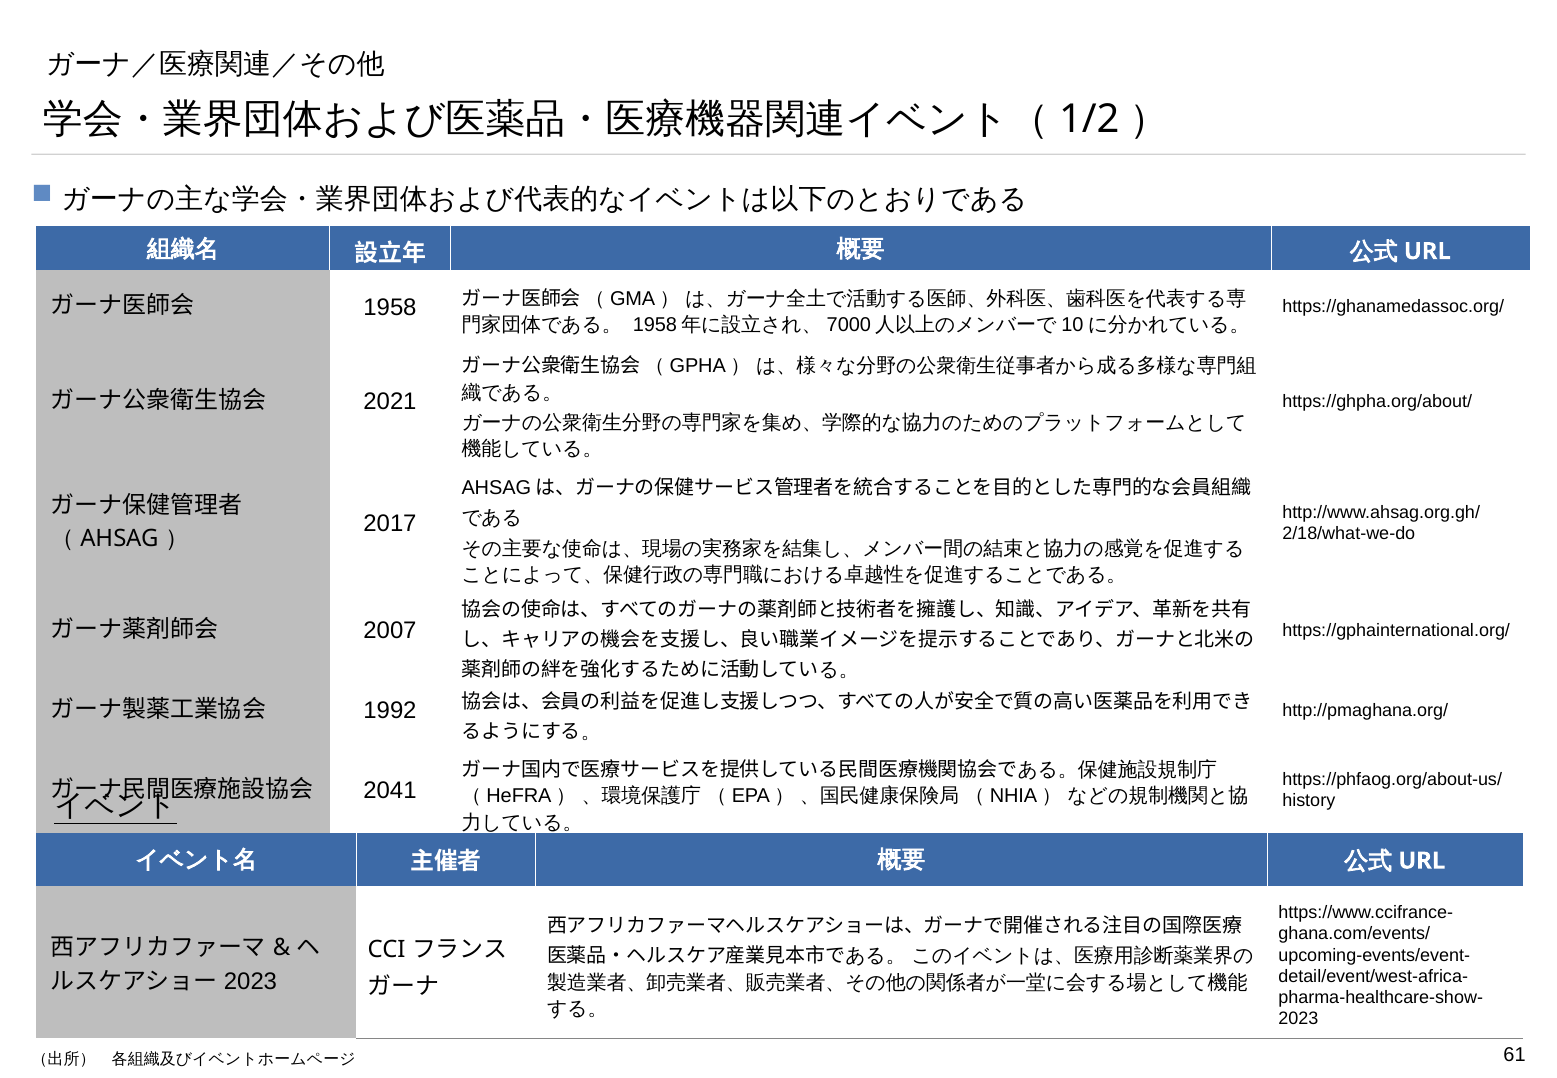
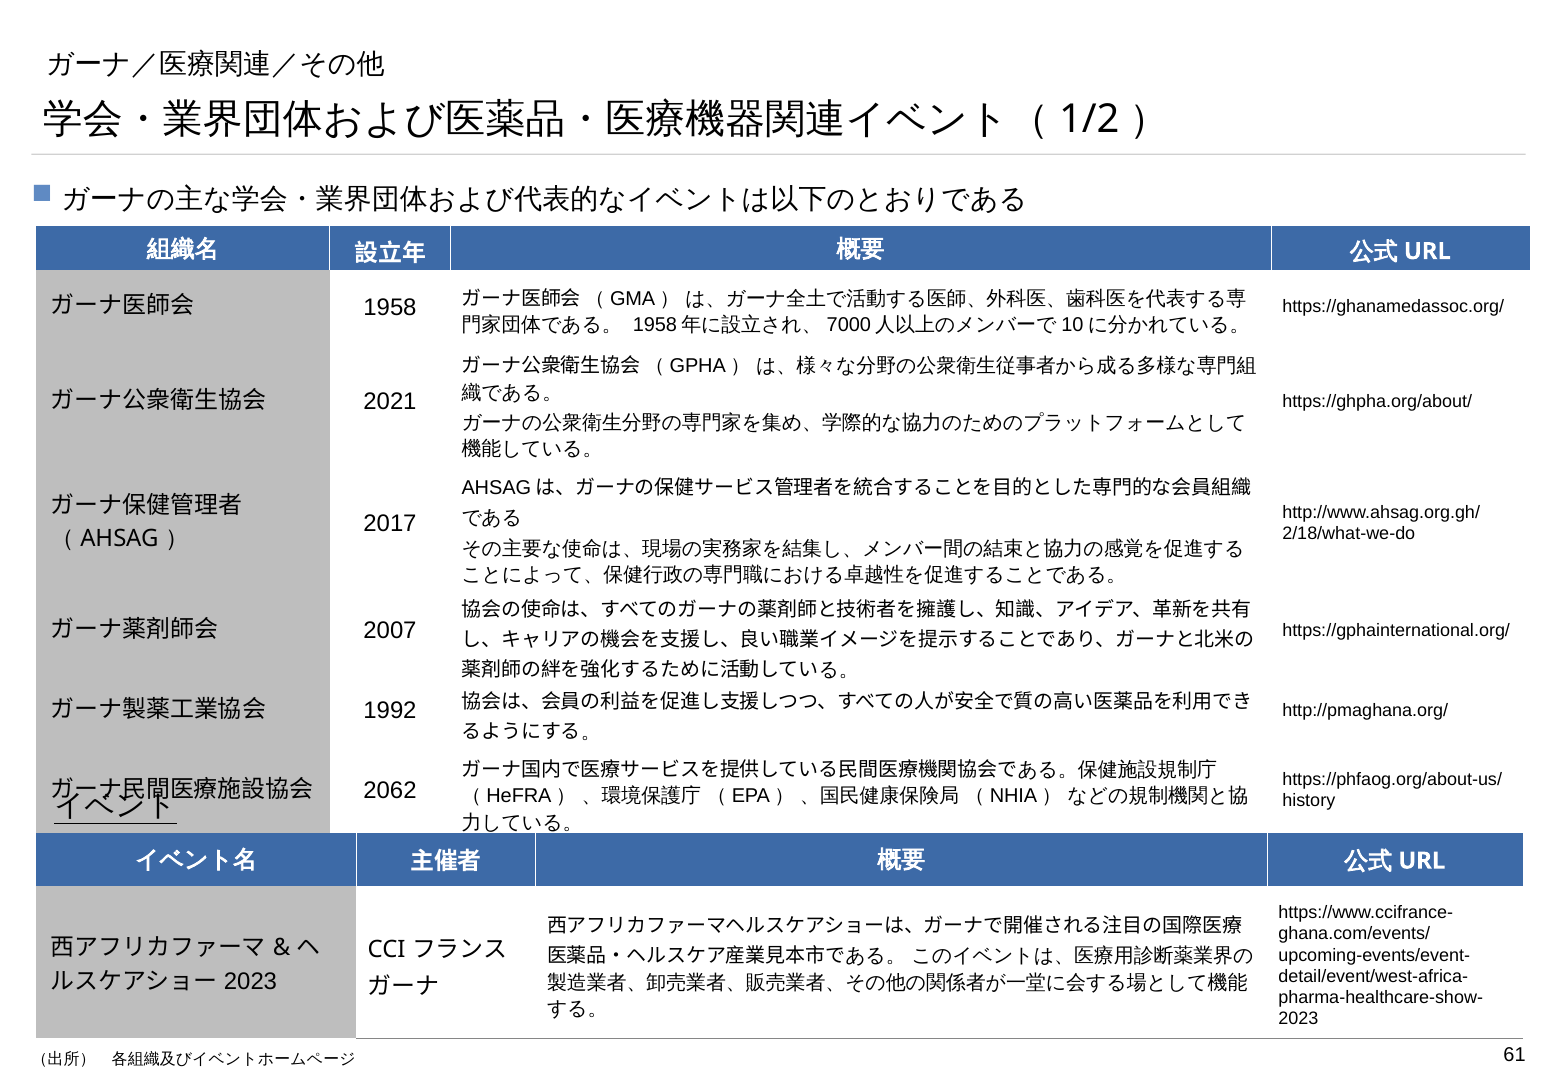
2041: 2041 -> 2062
